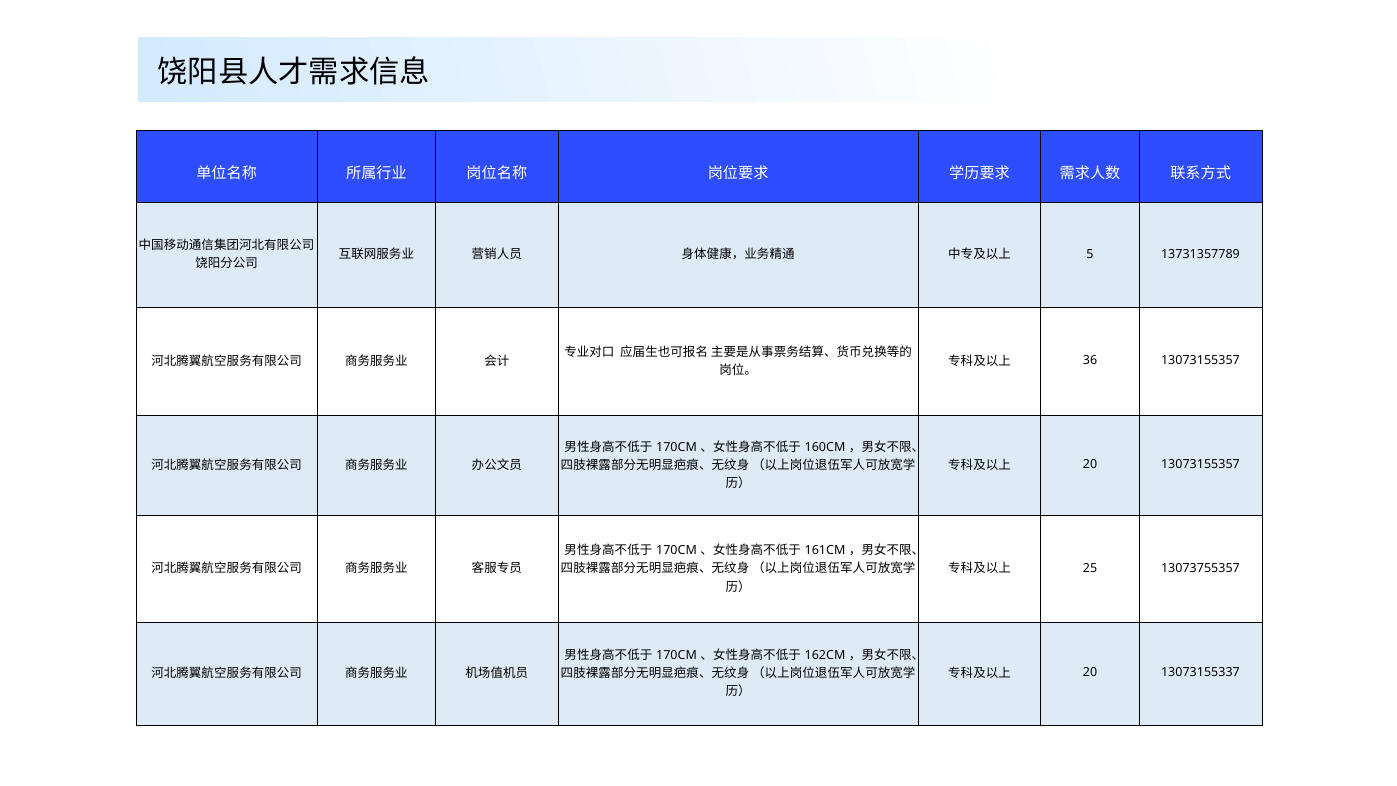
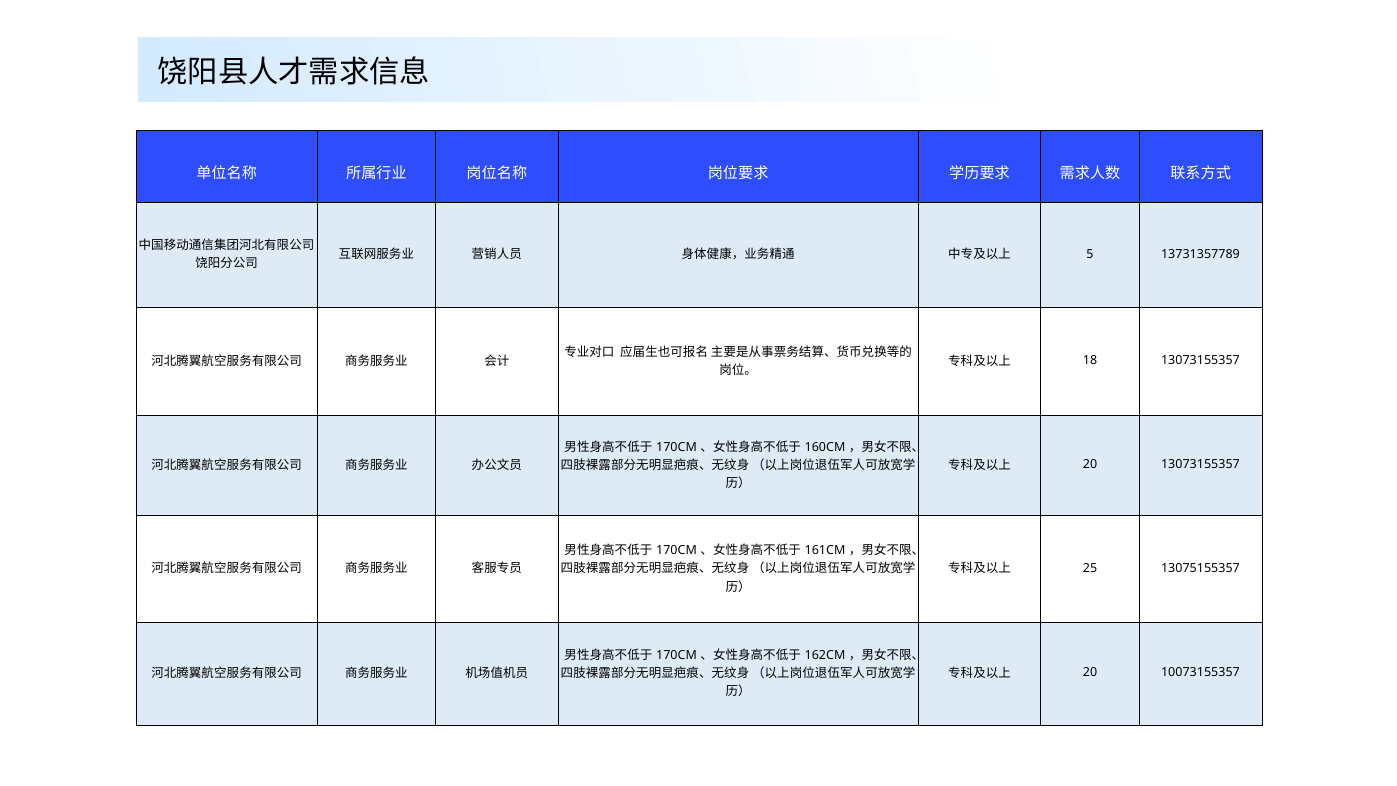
36: 36 -> 18
13073755357: 13073755357 -> 13075155357
13073155337: 13073155337 -> 10073155357
